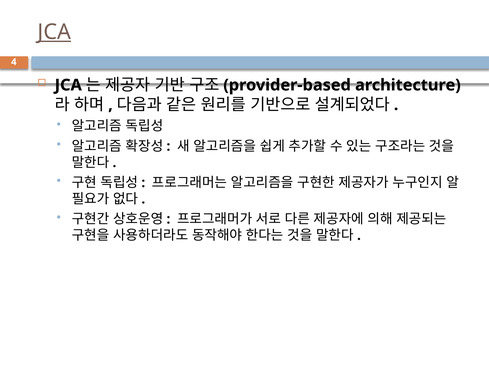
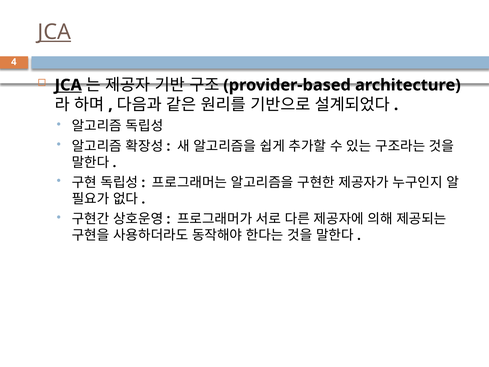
JCA at (68, 85) underline: none -> present
